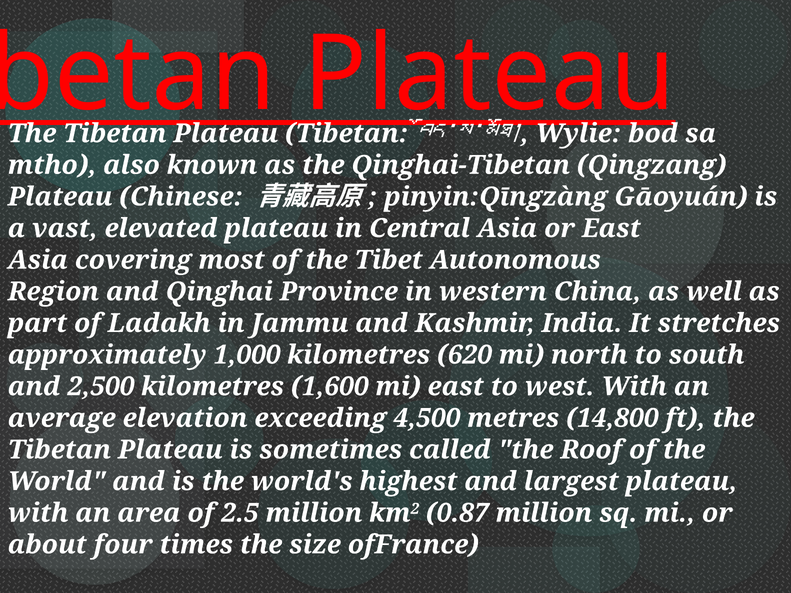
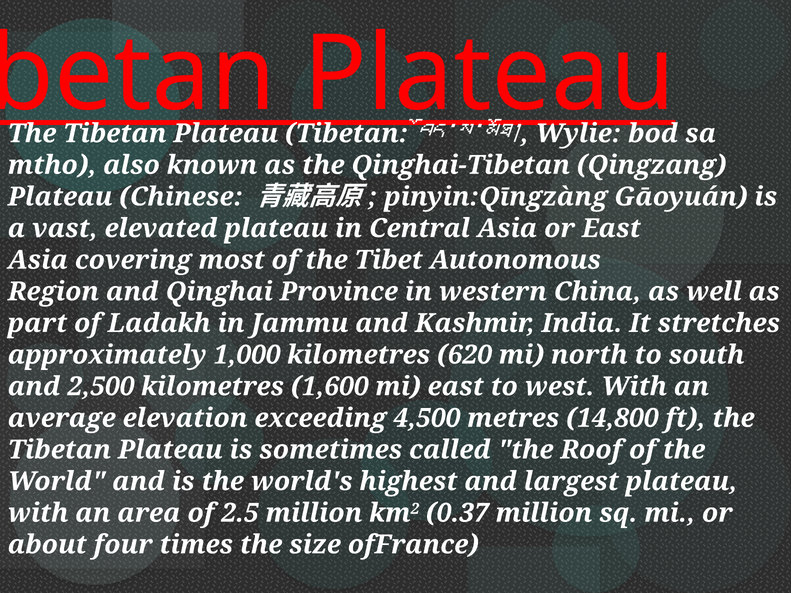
0.87: 0.87 -> 0.37
